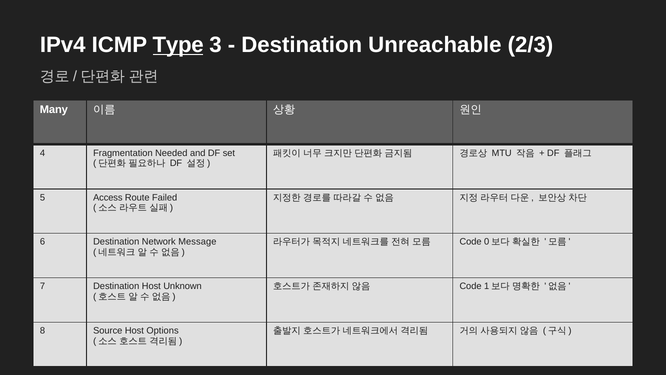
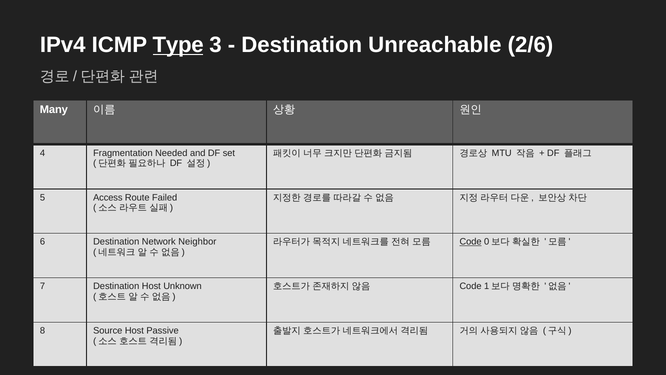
2/3: 2/3 -> 2/6
Message: Message -> Neighbor
Code at (471, 242) underline: none -> present
Options: Options -> Passive
